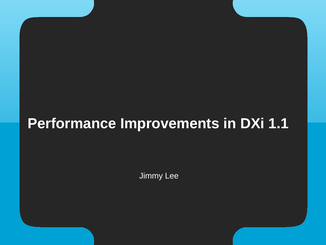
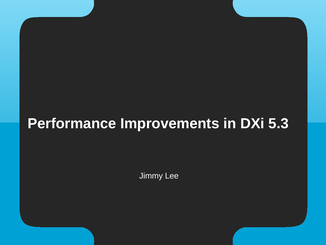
1.1: 1.1 -> 5.3
